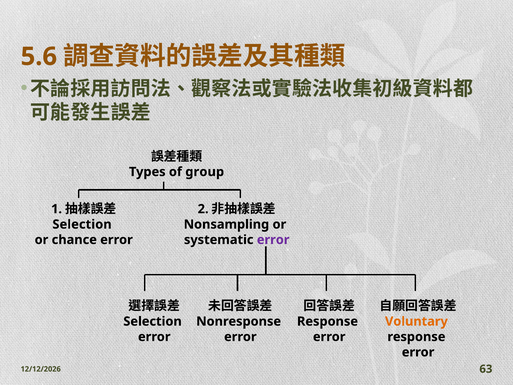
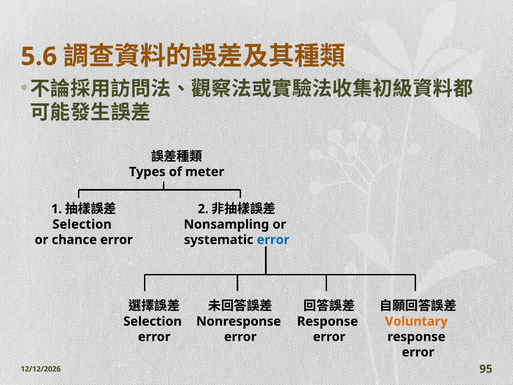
group: group -> meter
error at (273, 240) colour: purple -> blue
63: 63 -> 95
